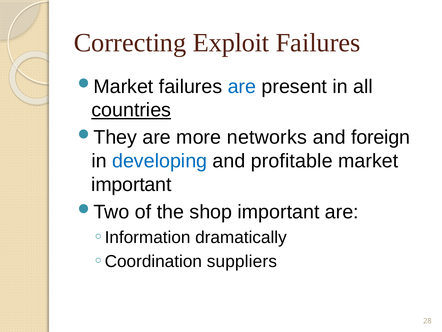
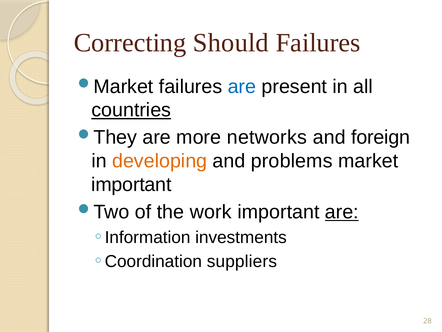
Exploit: Exploit -> Should
developing colour: blue -> orange
profitable: profitable -> problems
shop: shop -> work
are at (342, 212) underline: none -> present
dramatically: dramatically -> investments
